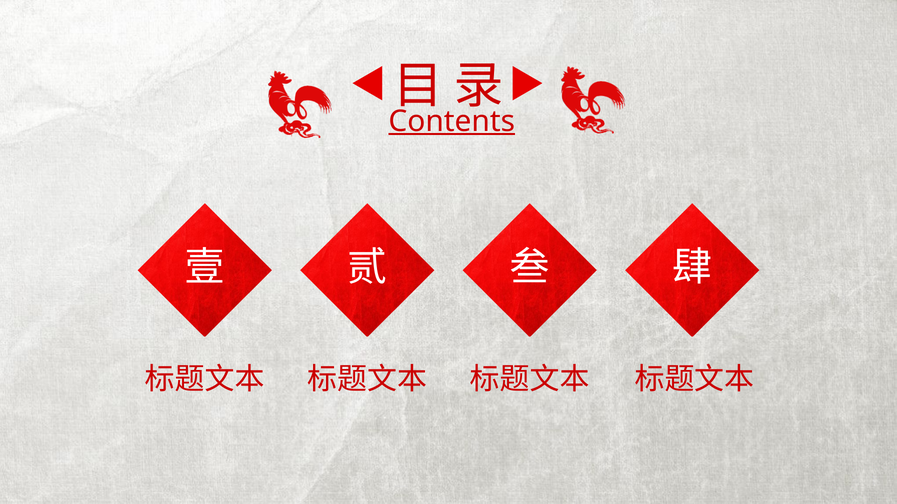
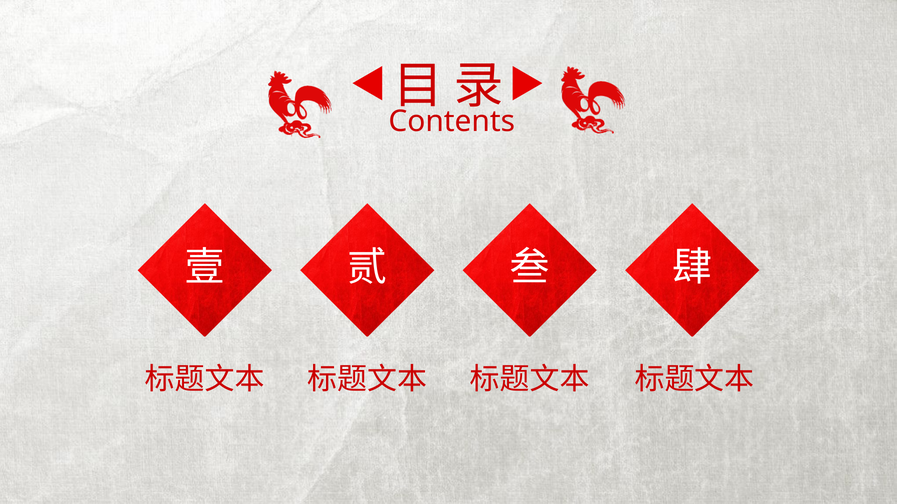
Contents underline: present -> none
